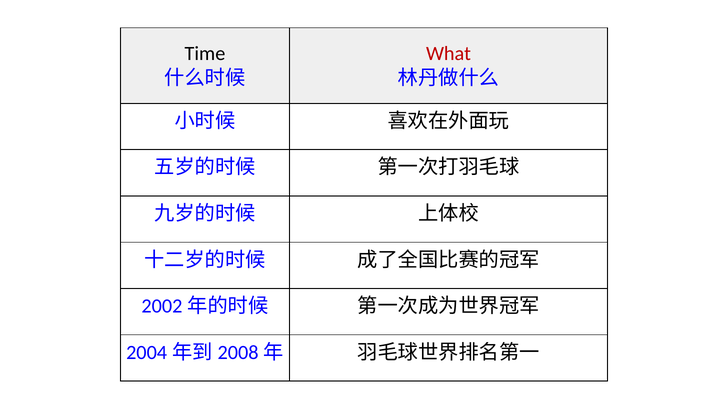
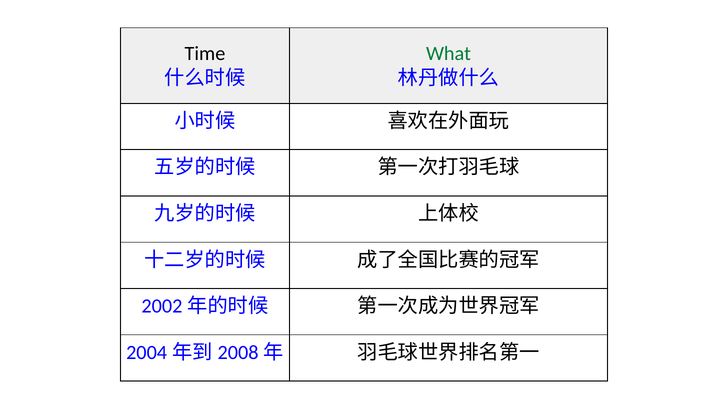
What colour: red -> green
